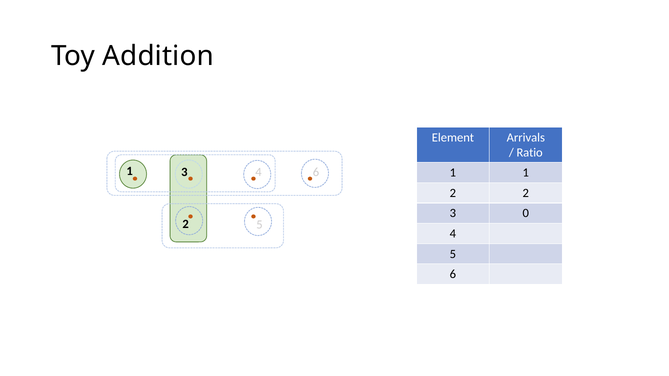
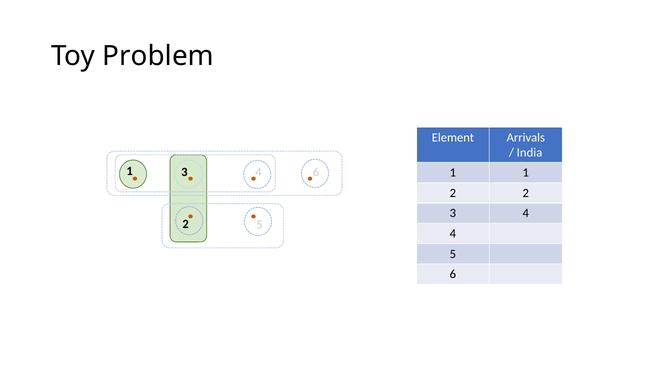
Addition: Addition -> Problem
Ratio: Ratio -> India
3 0: 0 -> 4
